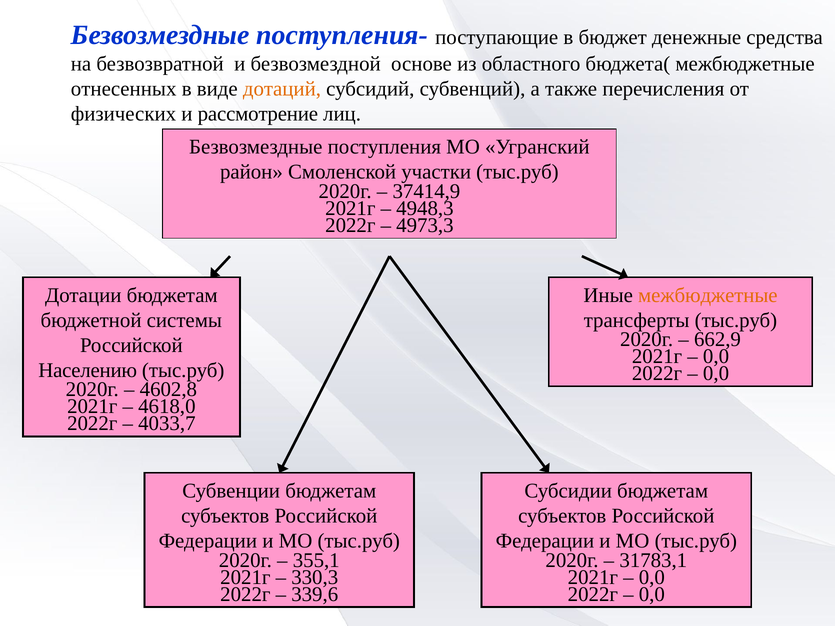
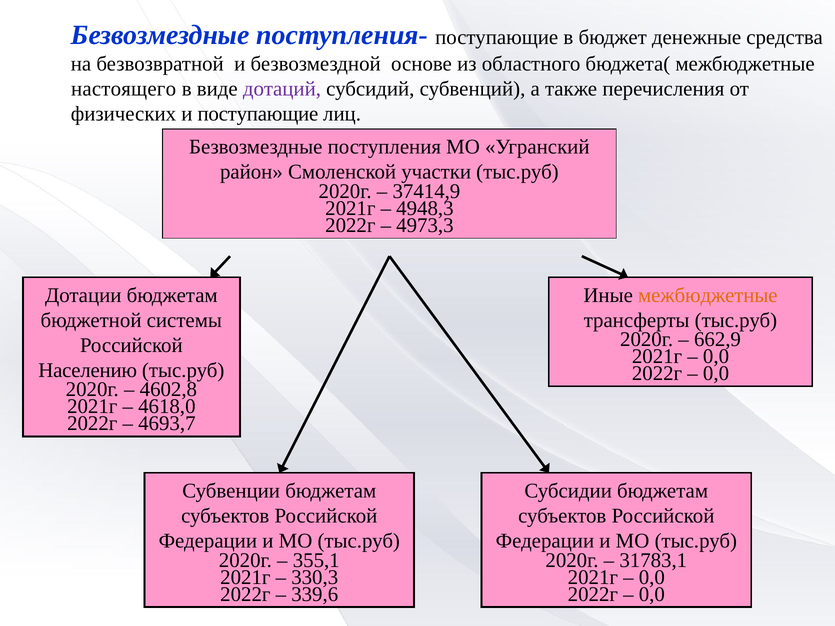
отнесенных: отнесенных -> настоящего
дотаций colour: orange -> purple
и рассмотрение: рассмотрение -> поступающие
4033,7: 4033,7 -> 4693,7
